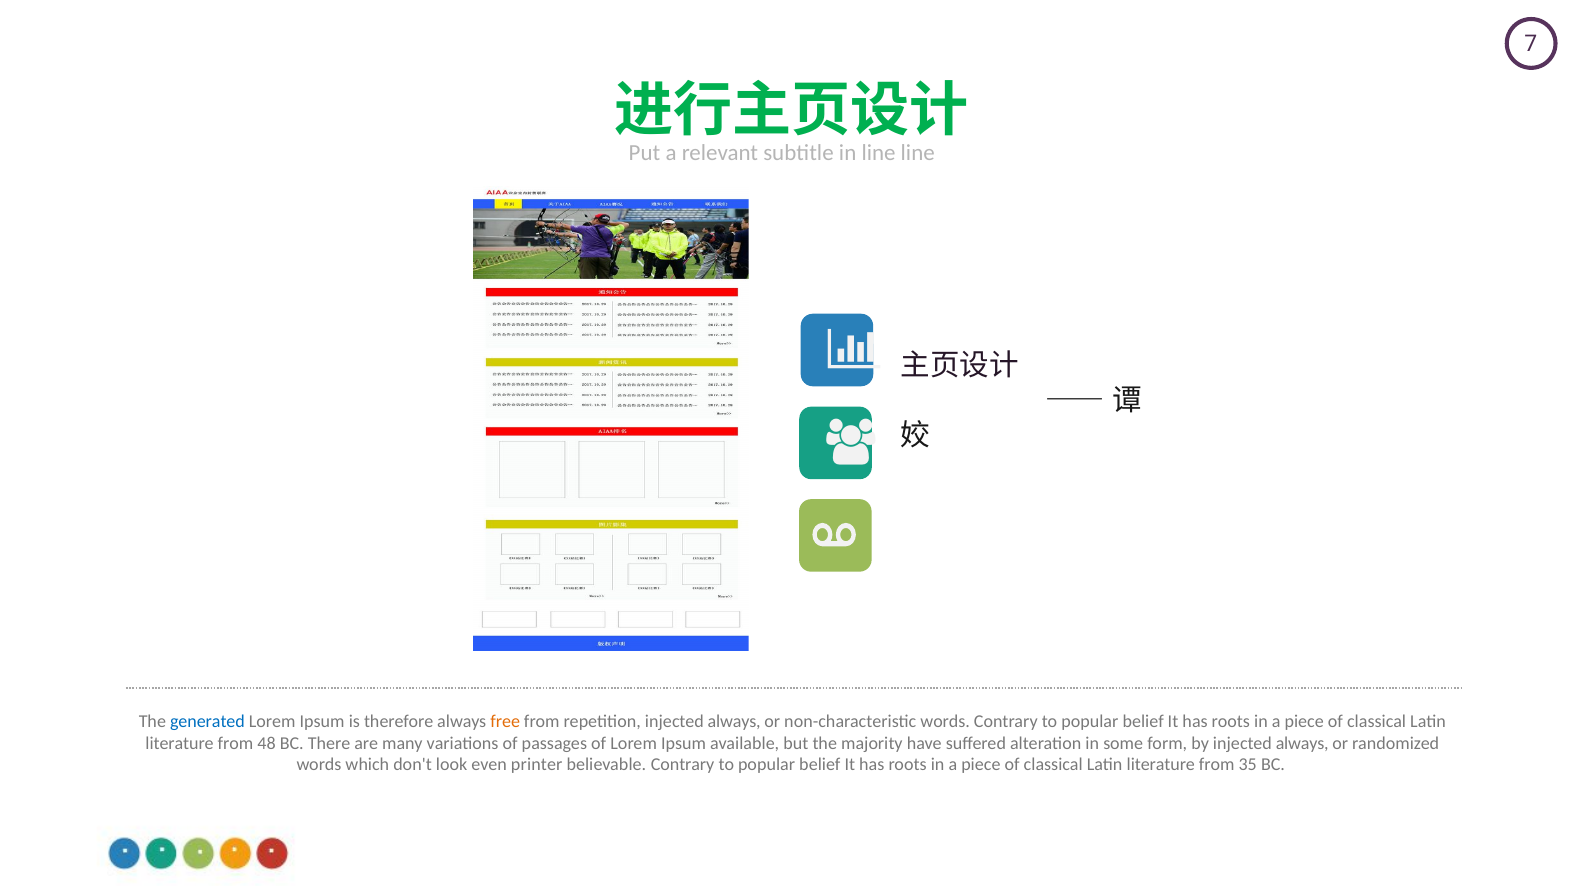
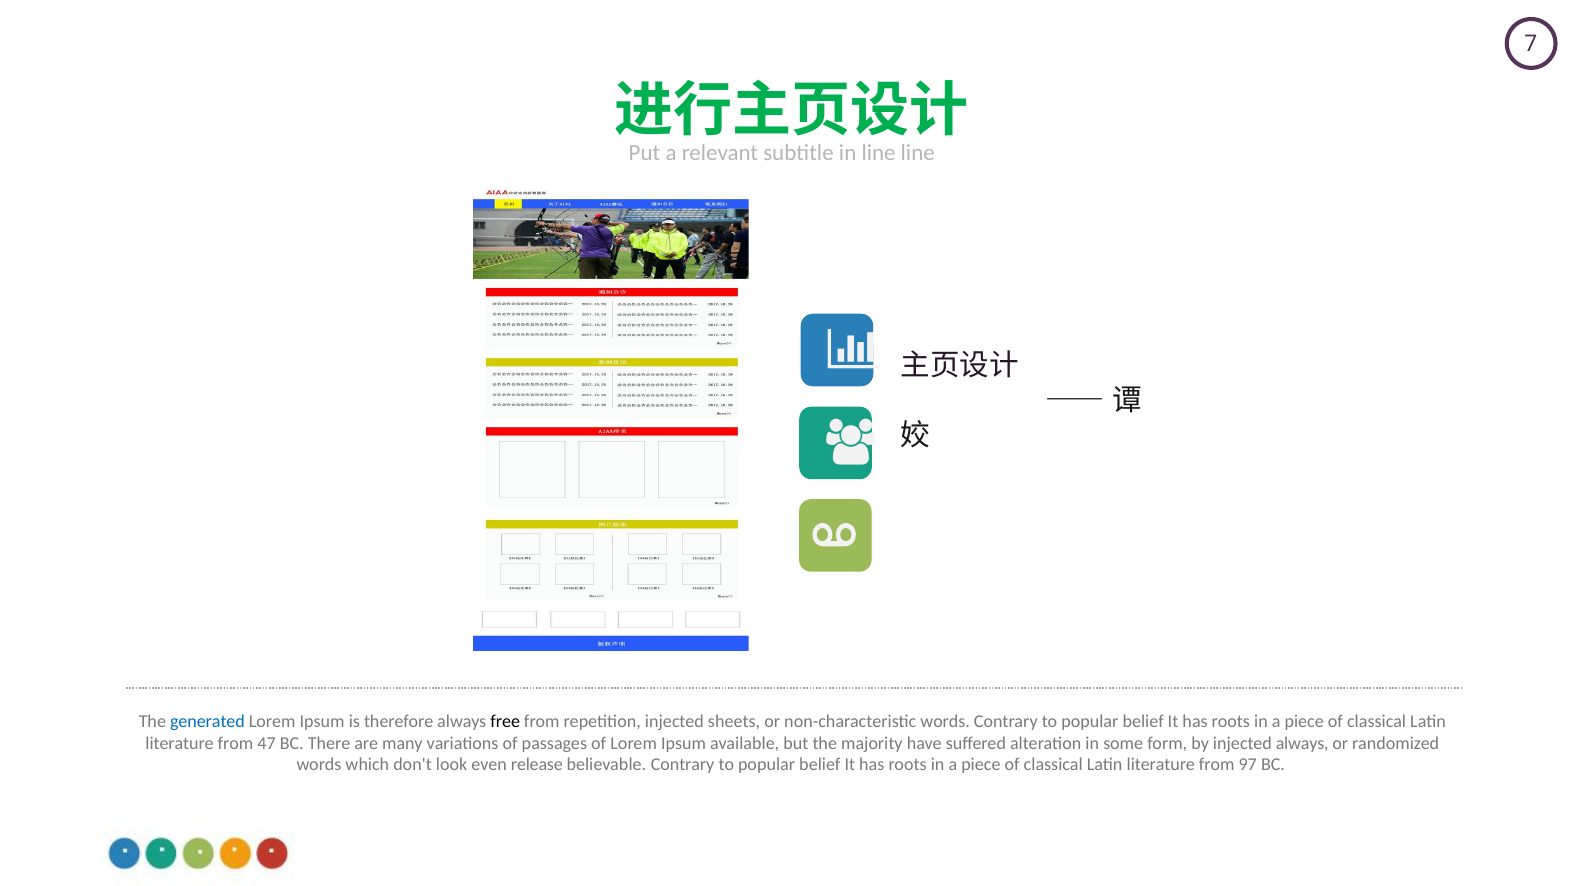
free colour: orange -> black
repetition injected always: always -> sheets
48: 48 -> 47
printer: printer -> release
35: 35 -> 97
